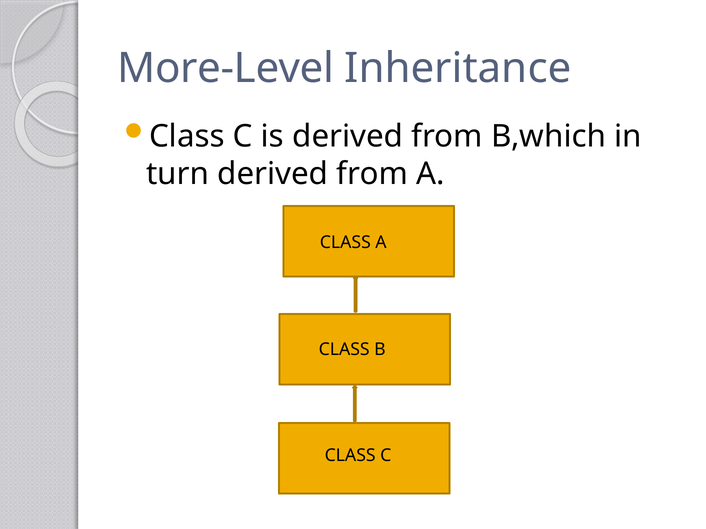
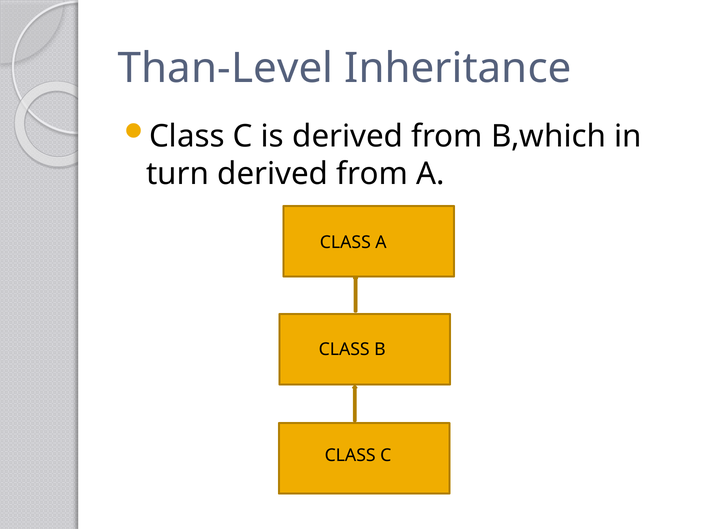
More-Level: More-Level -> Than-Level
